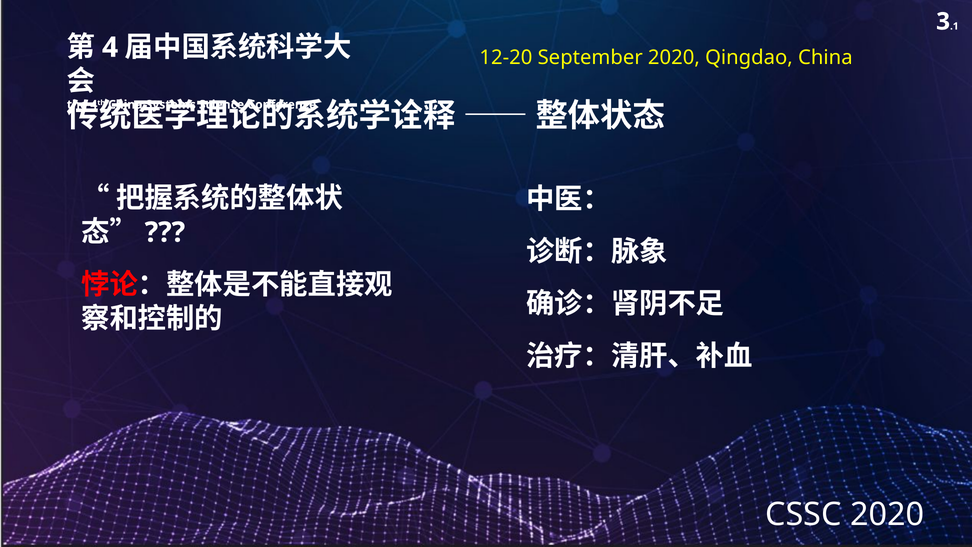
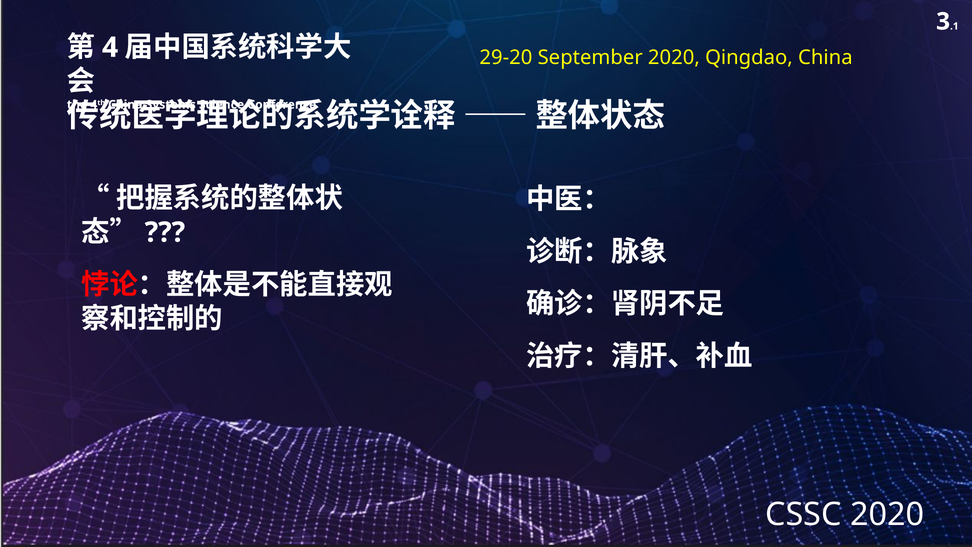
12-20: 12-20 -> 29-20
